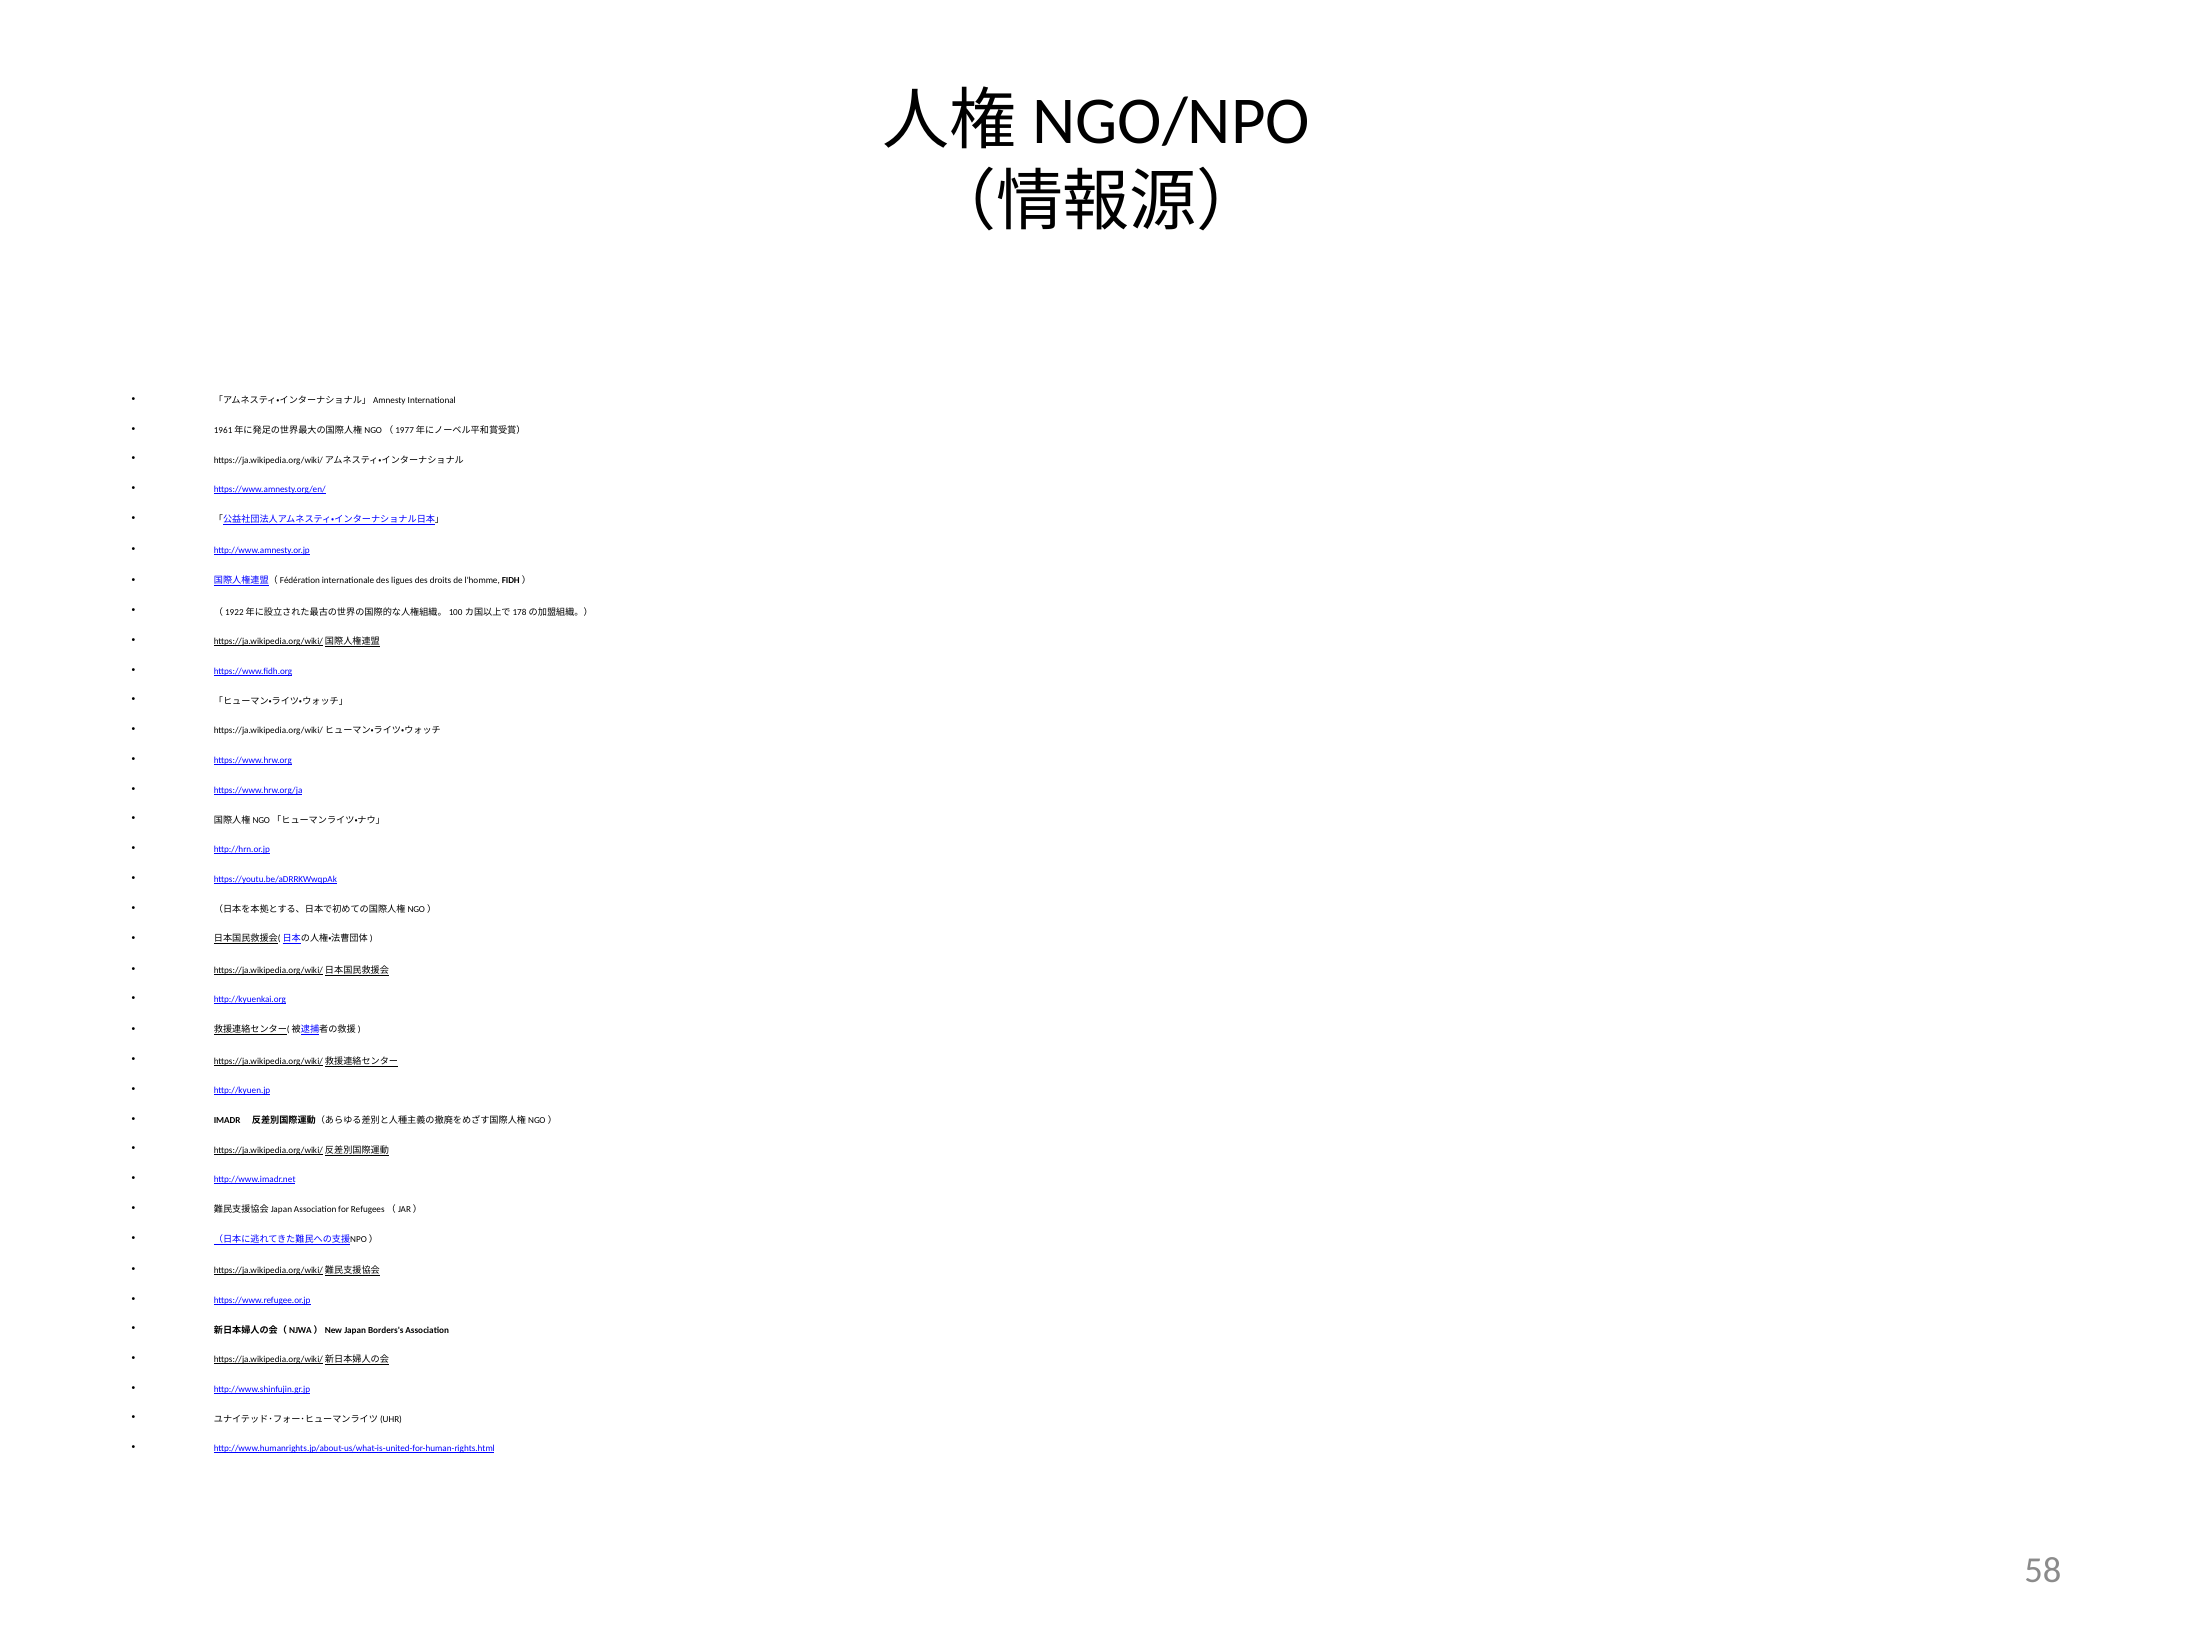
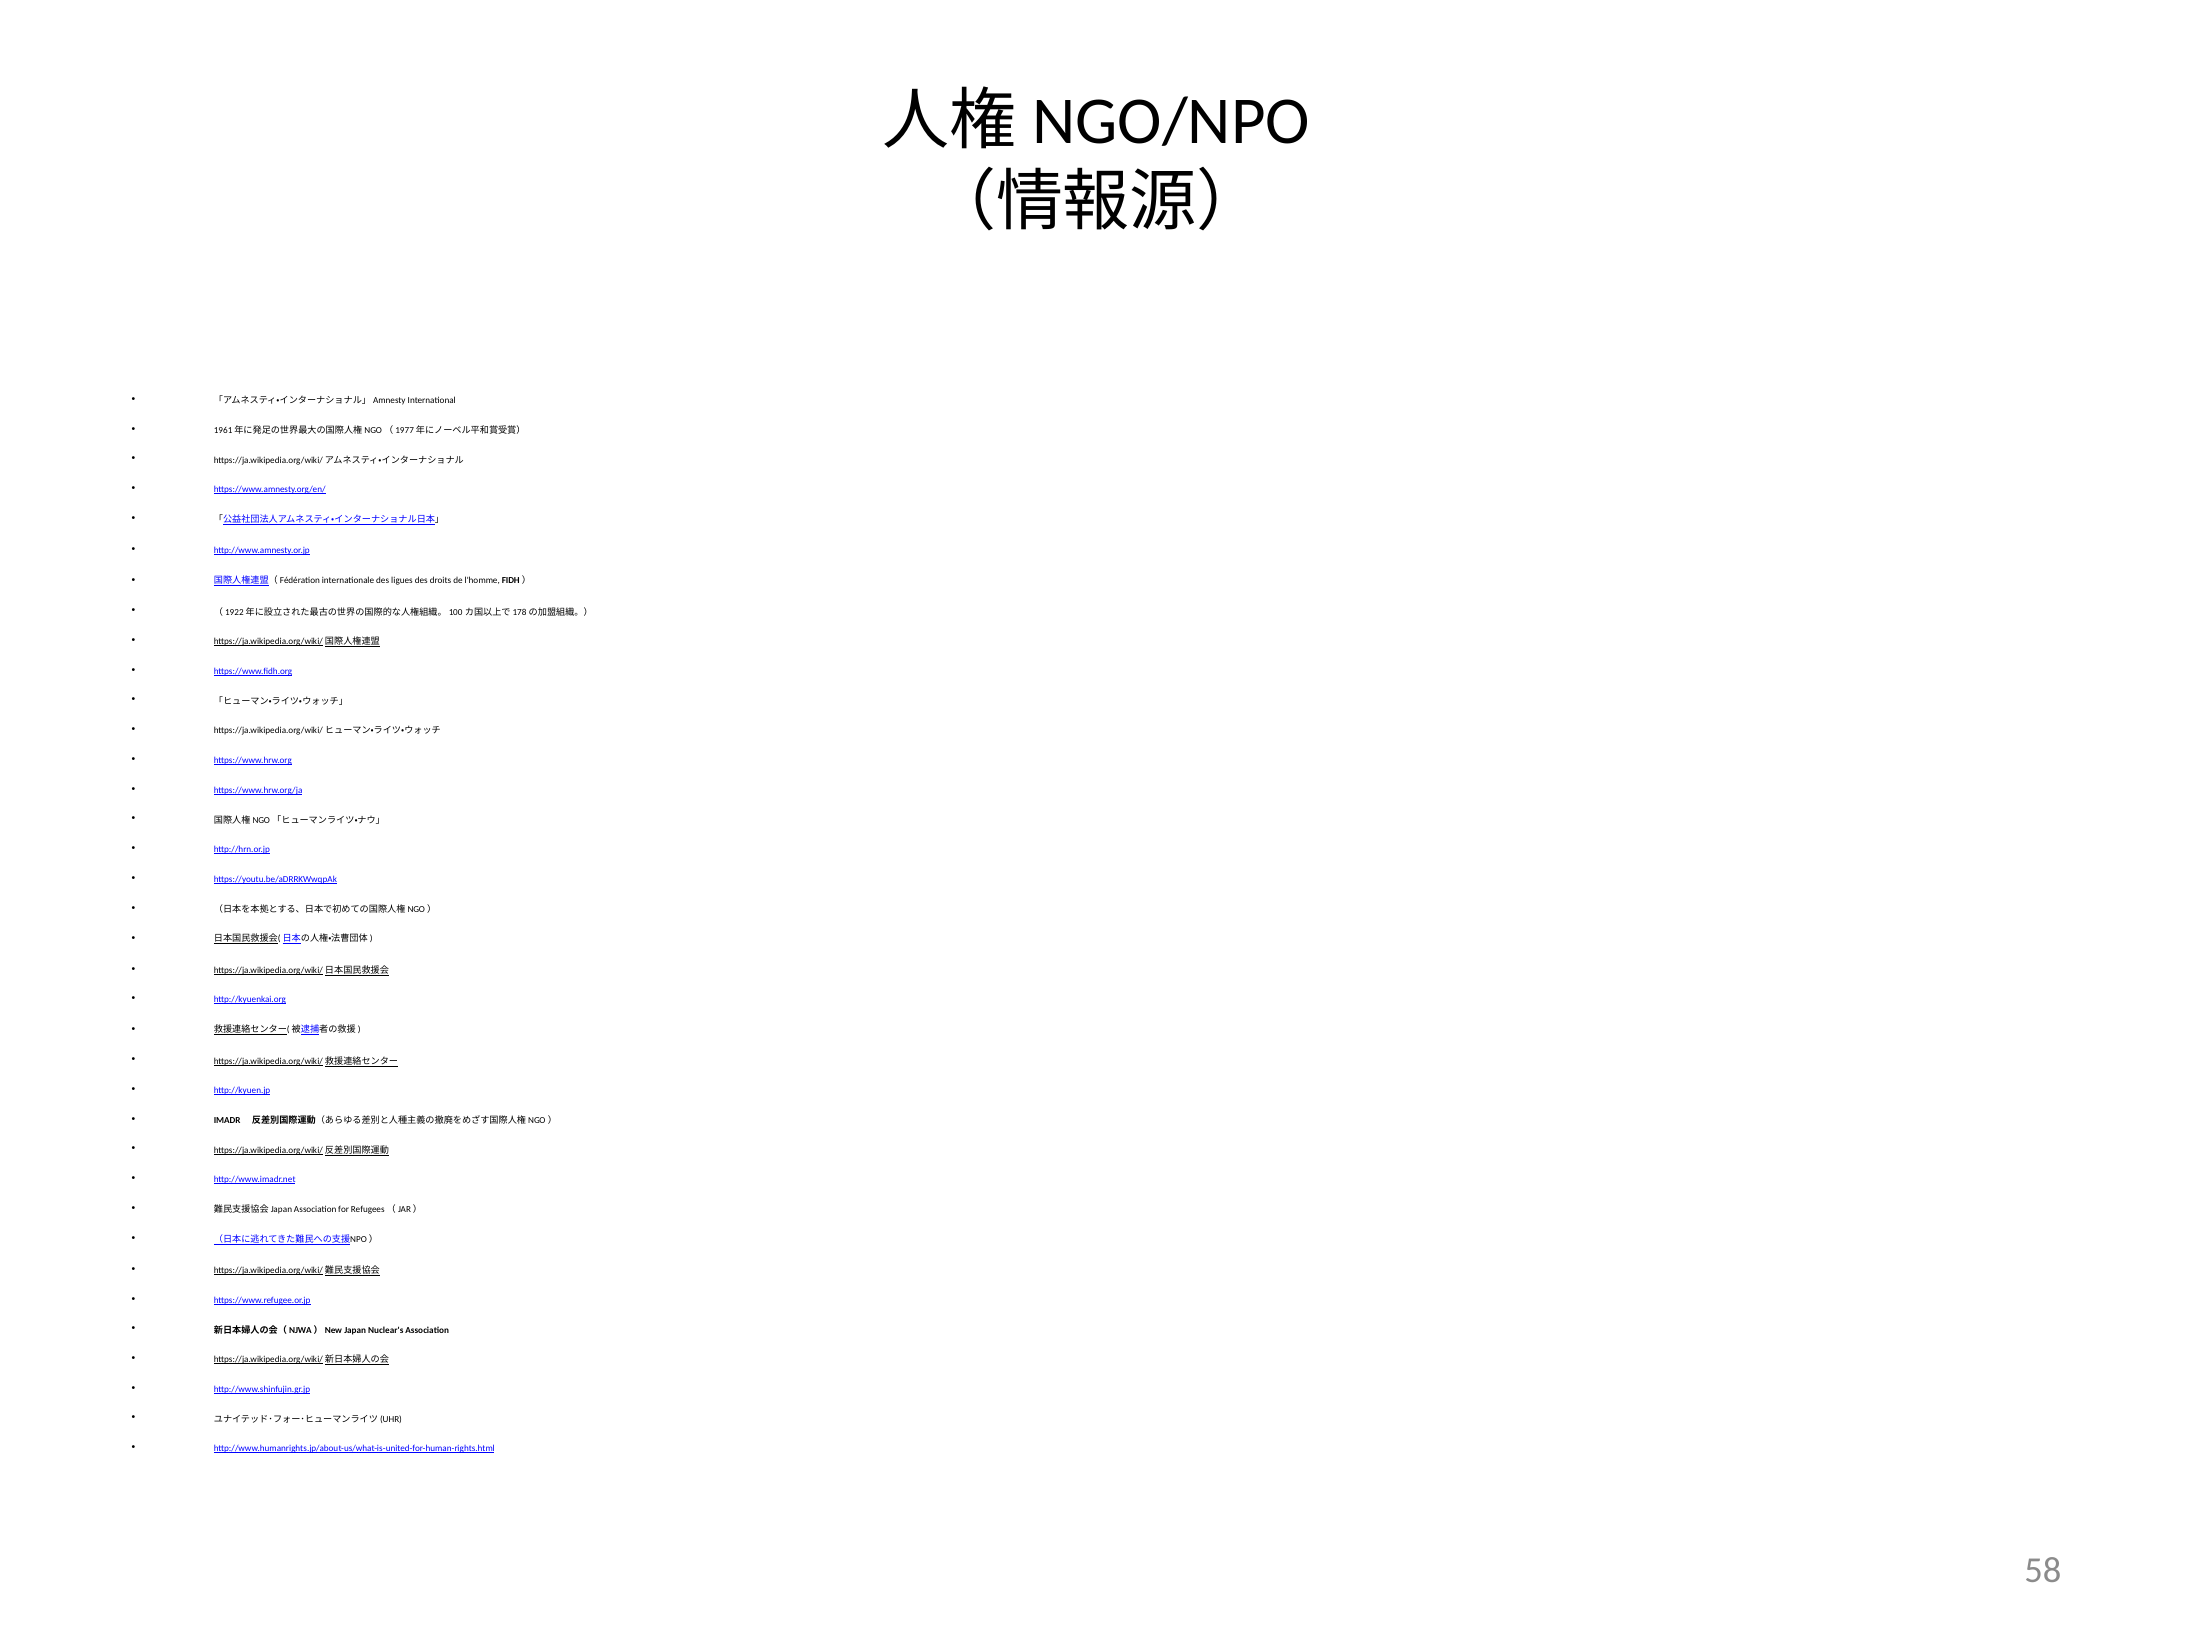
Borders's: Borders's -> Nuclear's
